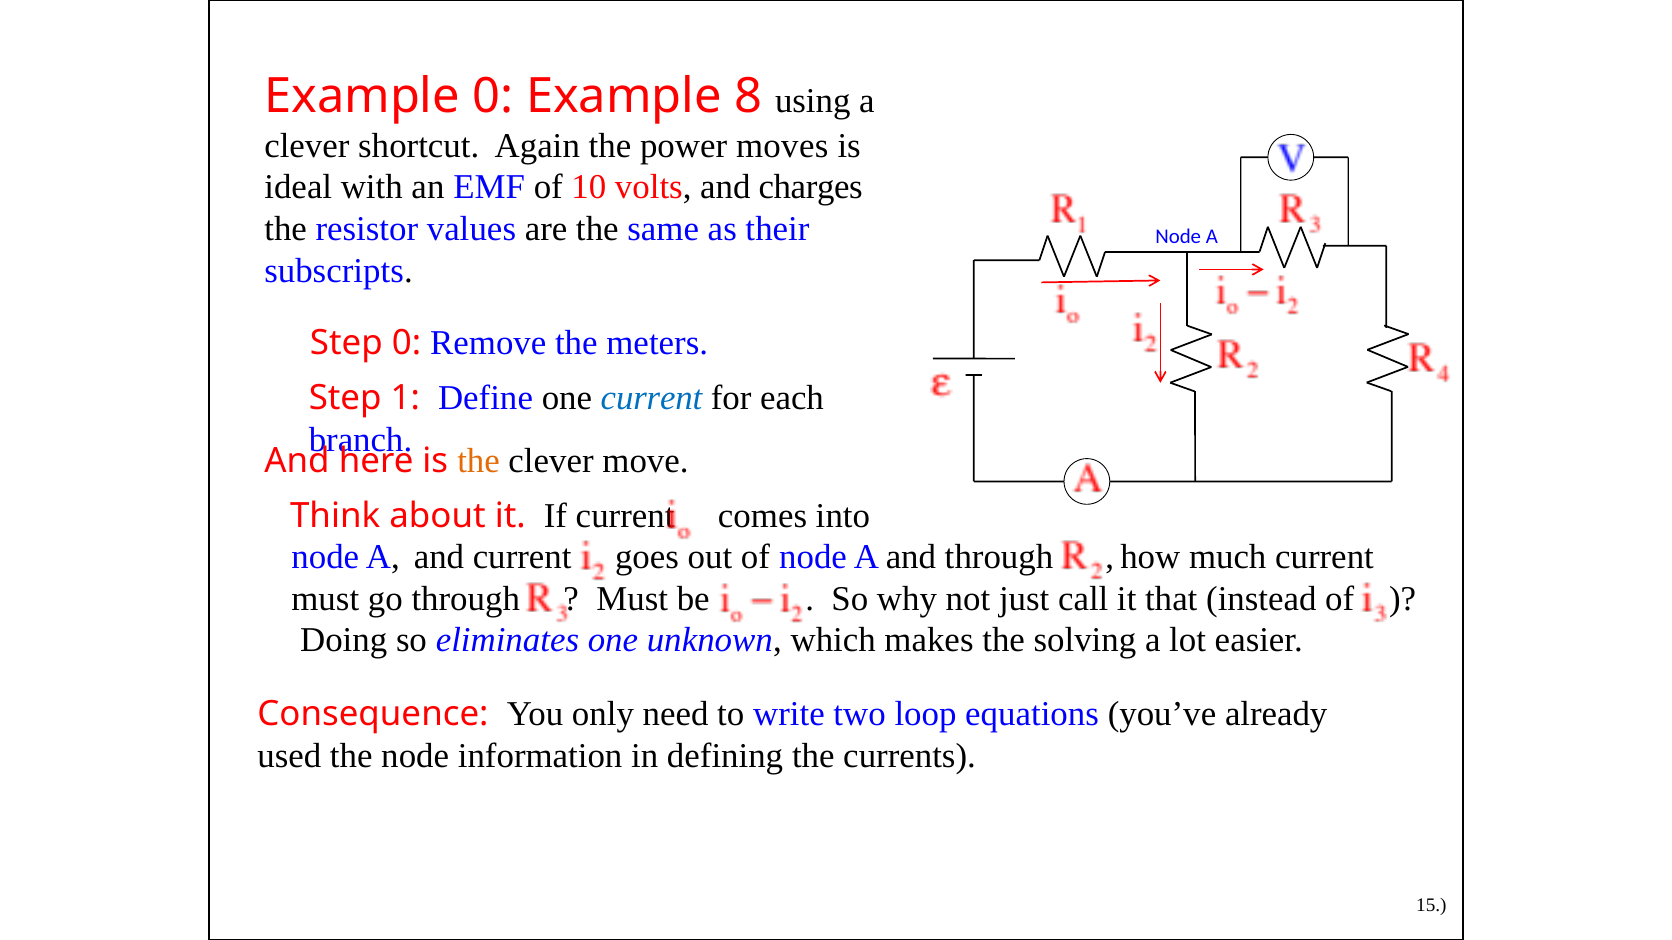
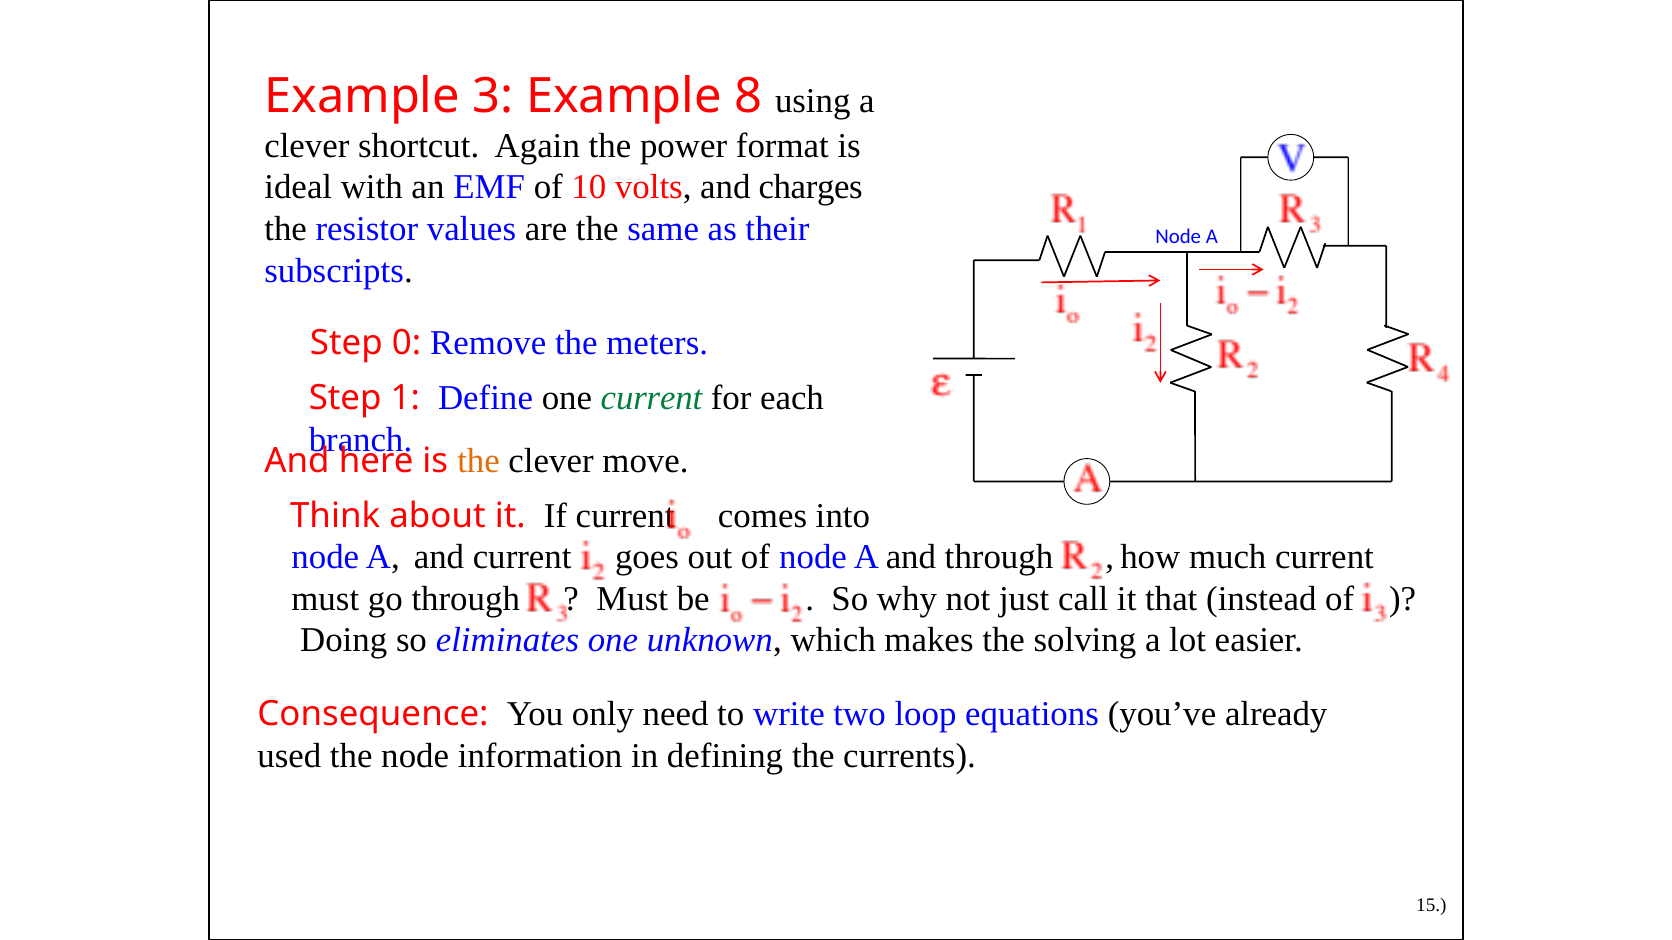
Example 0: 0 -> 3
moves: moves -> format
current at (651, 399) colour: blue -> green
